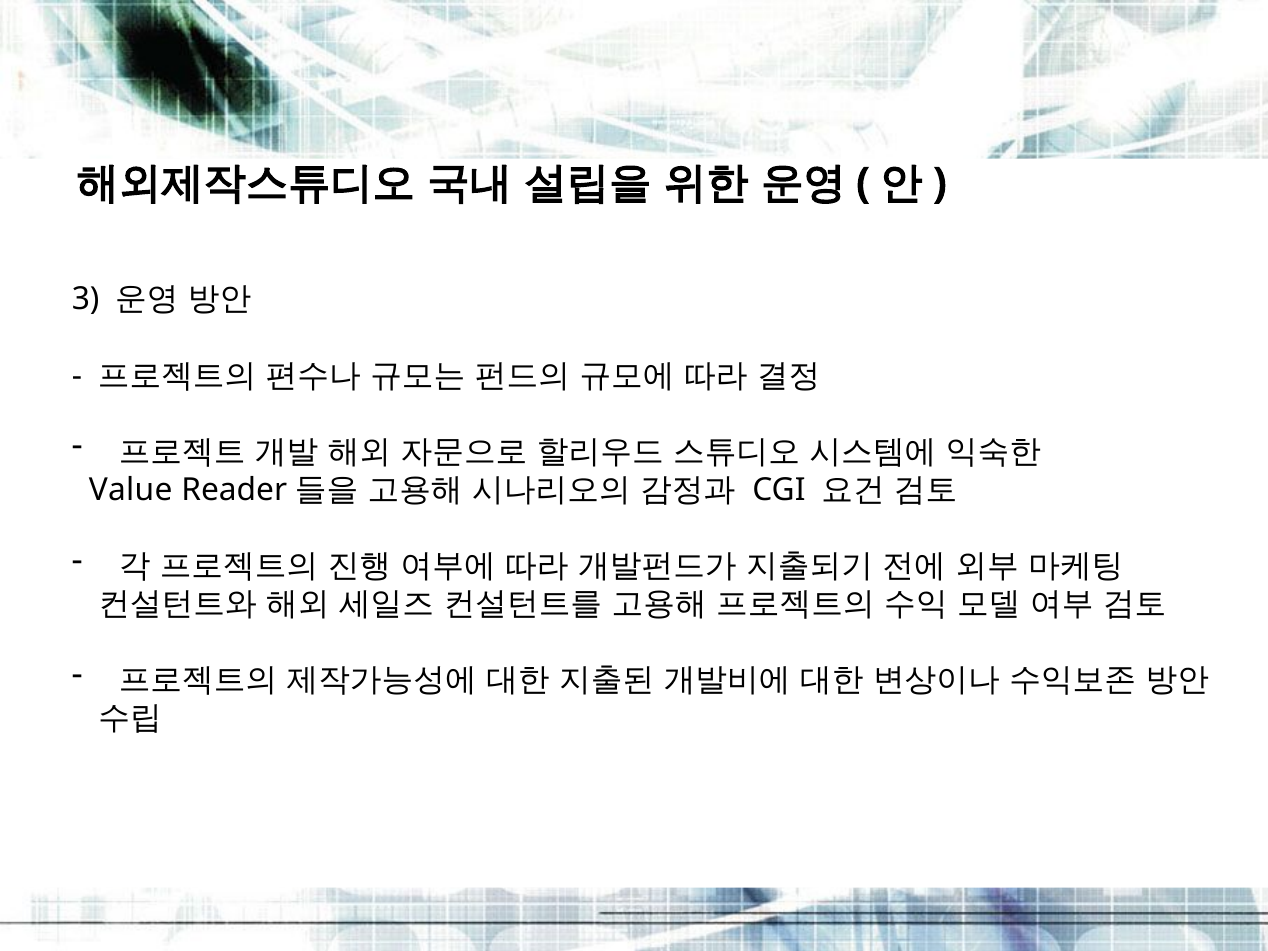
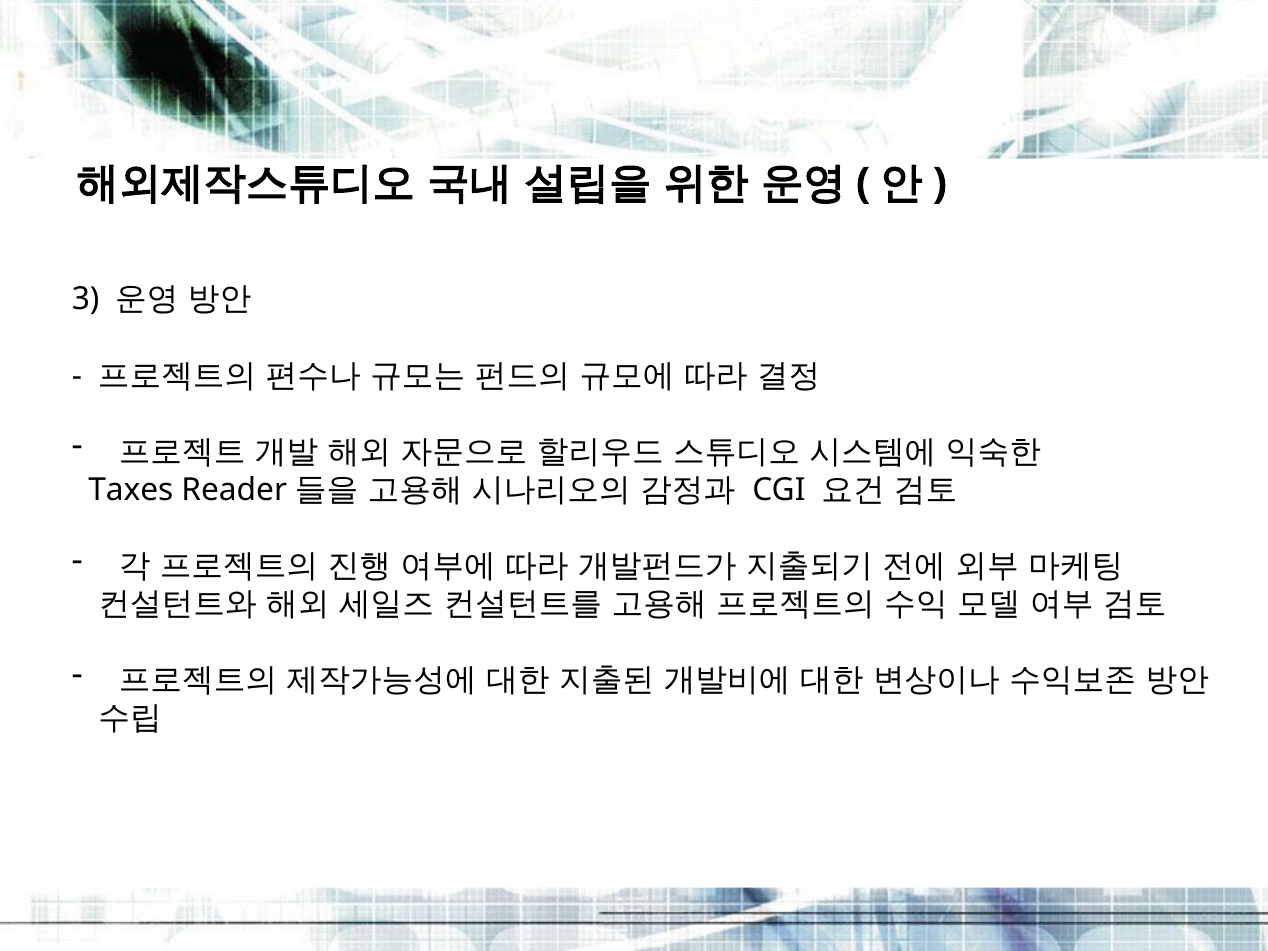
Value: Value -> Taxes
